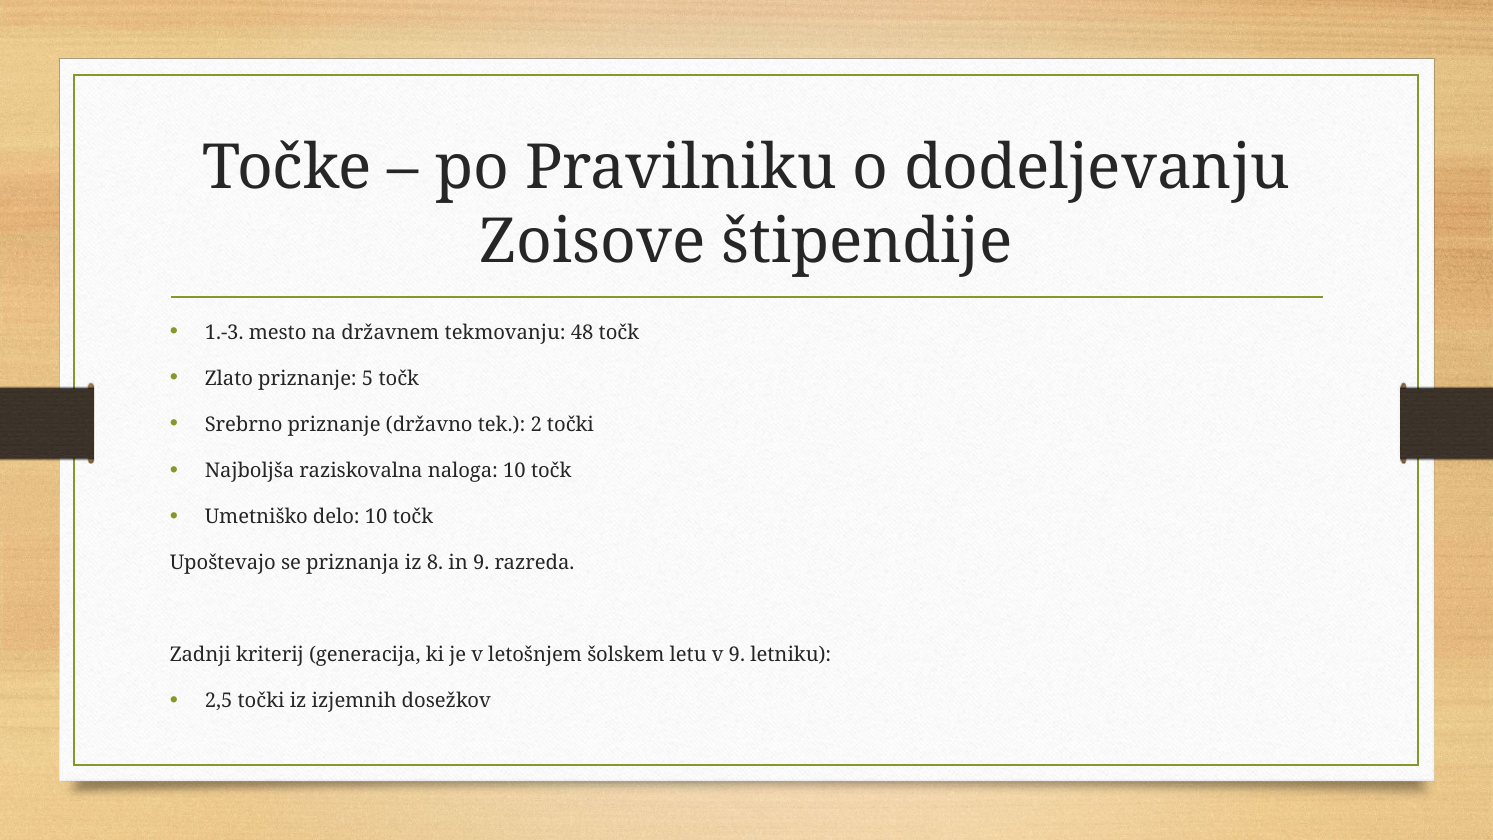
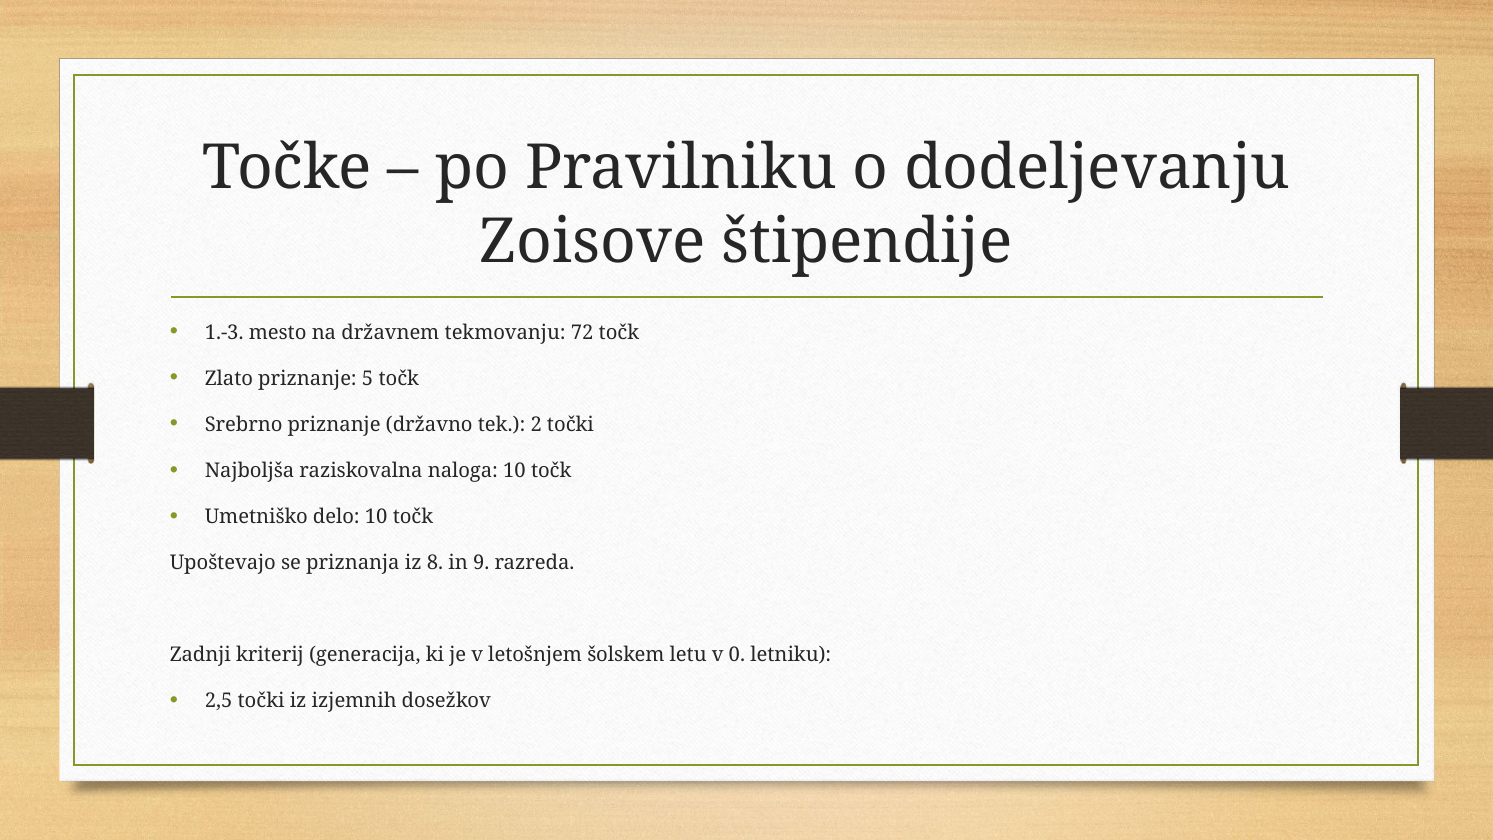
48: 48 -> 72
v 9: 9 -> 0
